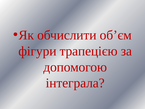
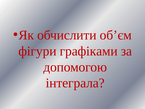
трапецією: трапецією -> графіками
